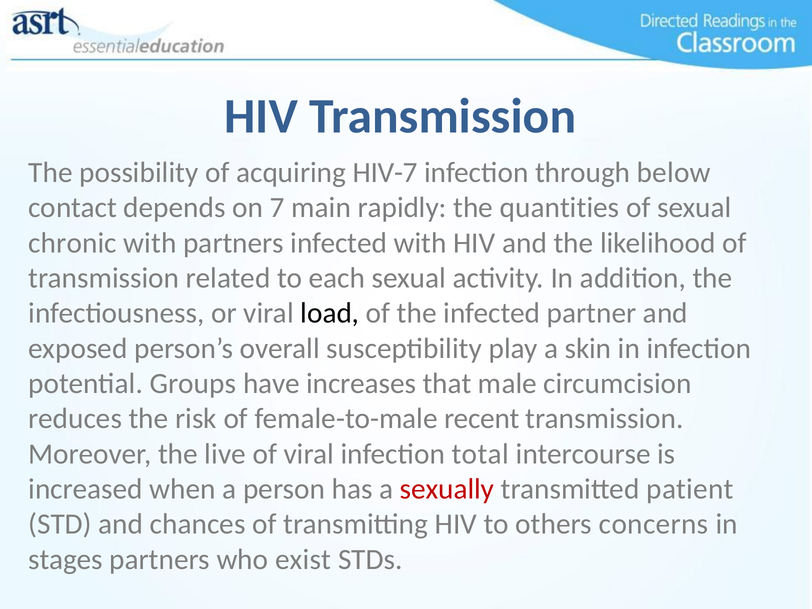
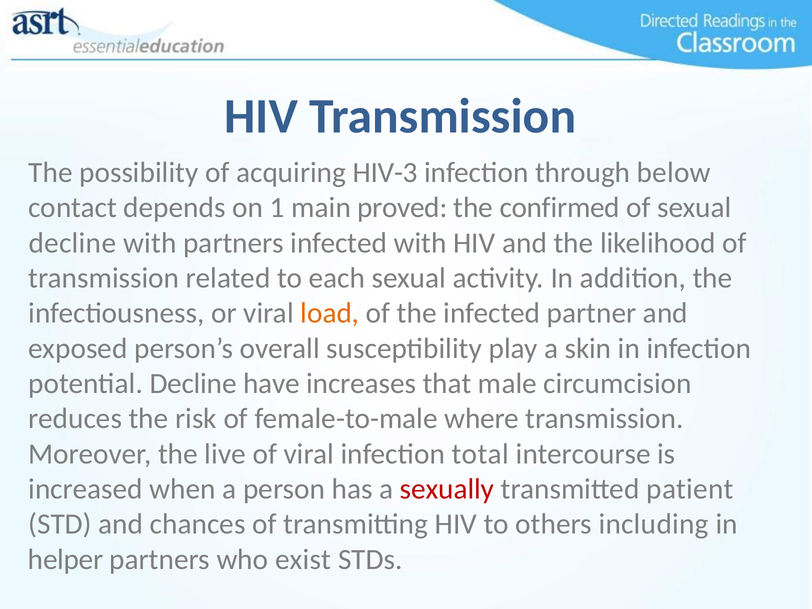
HIV-7: HIV-7 -> HIV-3
7: 7 -> 1
rapidly: rapidly -> proved
quantities: quantities -> confirmed
chronic at (73, 243): chronic -> decline
load colour: black -> orange
potential Groups: Groups -> Decline
recent: recent -> where
concerns: concerns -> including
stages: stages -> helper
